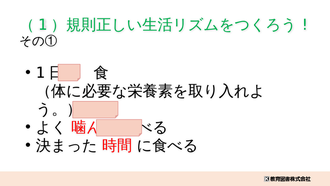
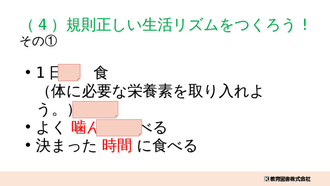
1 at (43, 25): 1 -> 4
